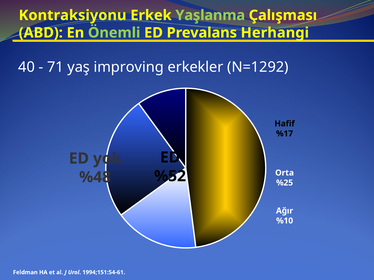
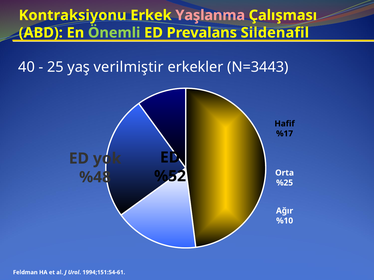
Yaşlanma colour: light green -> pink
Herhangi: Herhangi -> Sildenafil
71: 71 -> 25
improving: improving -> verilmiştir
N=1292: N=1292 -> N=3443
